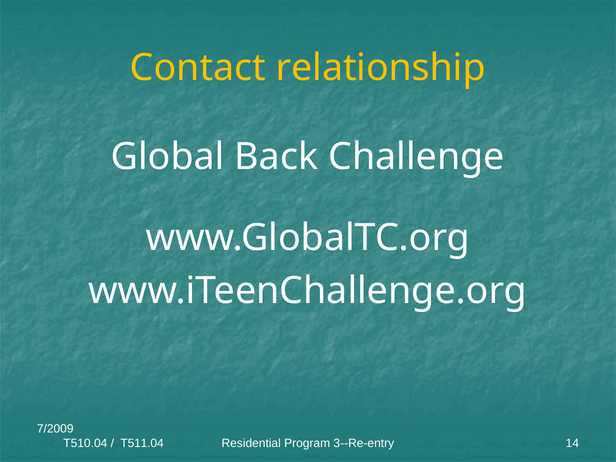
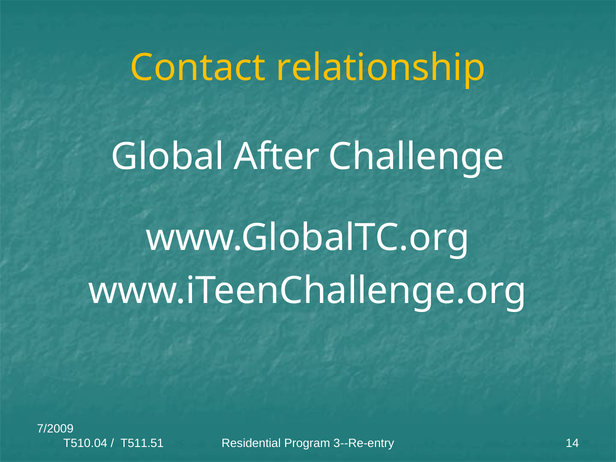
Back: Back -> After
T511.04: T511.04 -> T511.51
